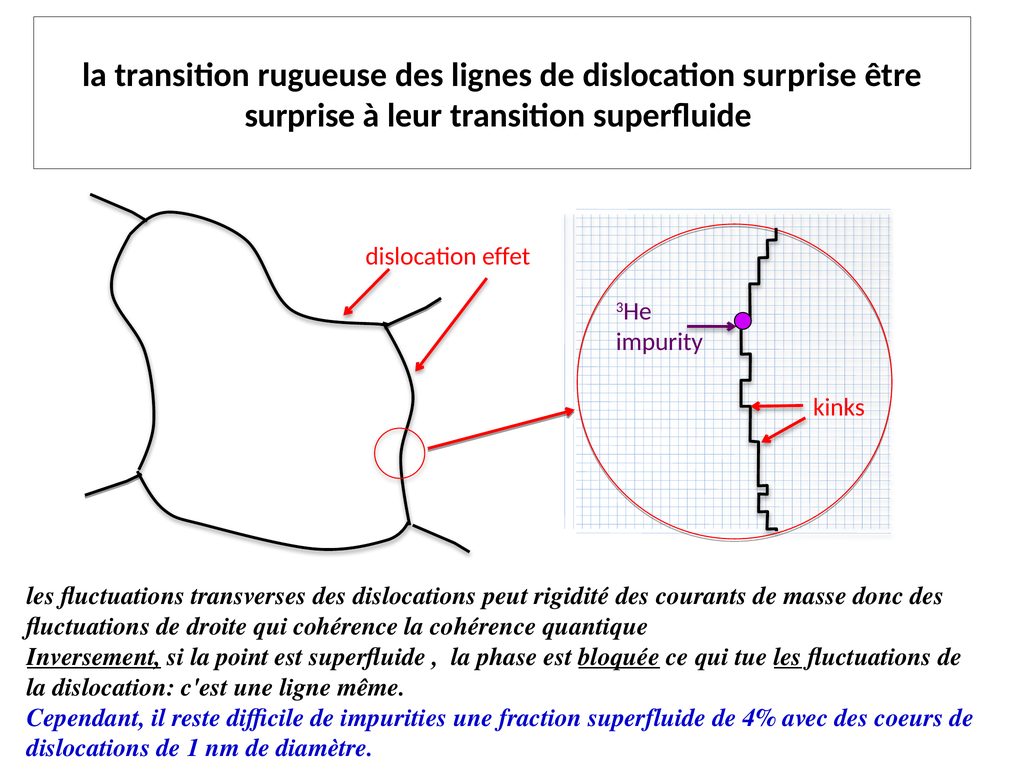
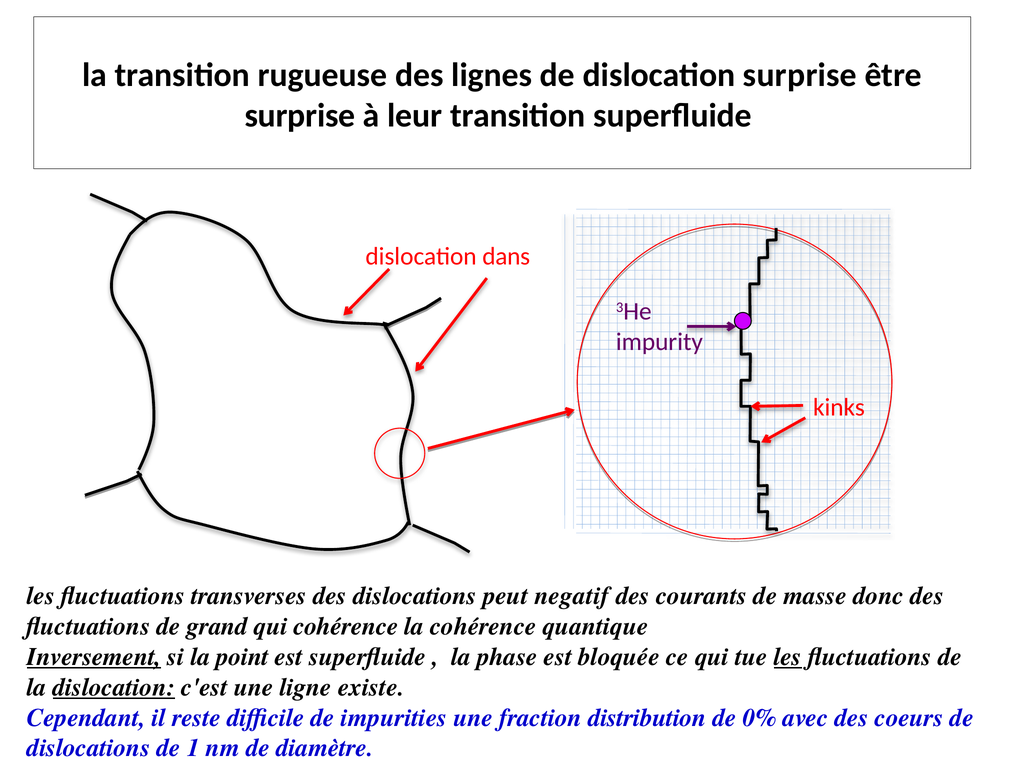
effet: effet -> dans
rigidité: rigidité -> negatif
droite: droite -> grand
bloquée underline: present -> none
dislocation at (114, 687) underline: none -> present
même: même -> existe
fraction superfluide: superfluide -> distribution
4%: 4% -> 0%
